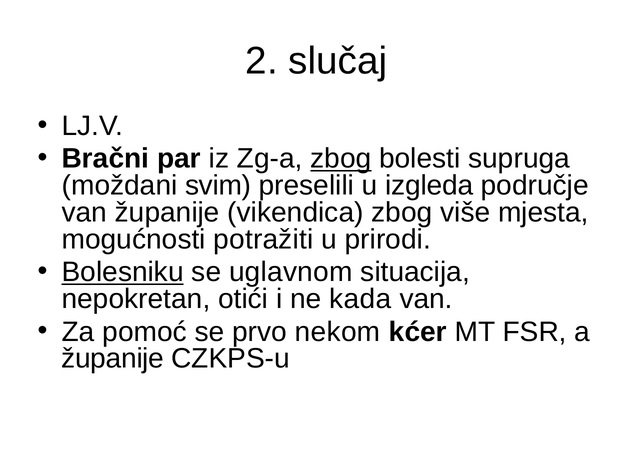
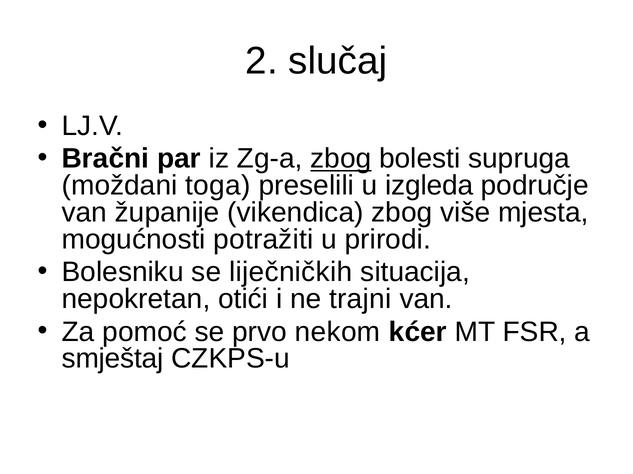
svim: svim -> toga
Bolesniku underline: present -> none
uglavnom: uglavnom -> liječničkih
kada: kada -> trajni
županije at (113, 359): županije -> smještaj
